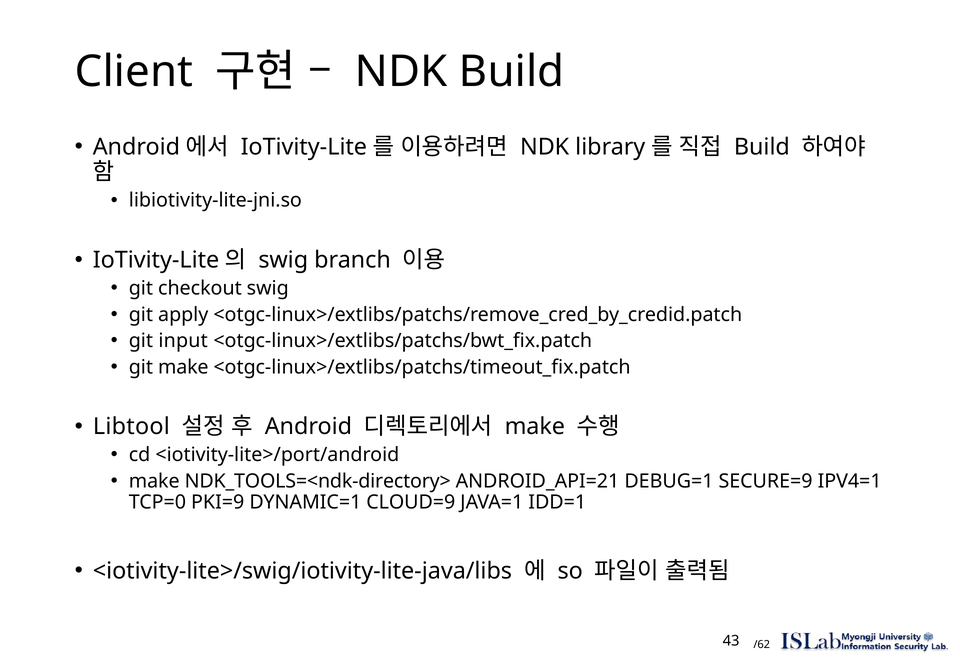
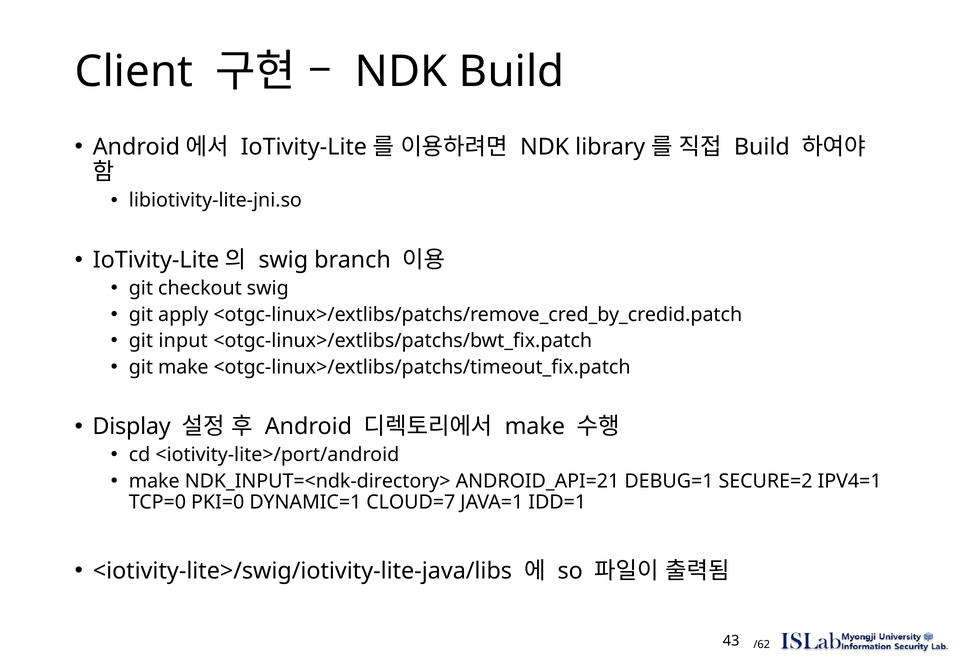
Libtool: Libtool -> Display
NDK_TOOLS=<ndk-directory>: NDK_TOOLS=<ndk-directory> -> NDK_INPUT=<ndk-directory>
SECURE=9: SECURE=9 -> SECURE=2
PKI=9: PKI=9 -> PKI=0
CLOUD=9: CLOUD=9 -> CLOUD=7
